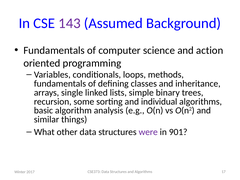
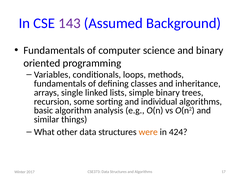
and action: action -> binary
were colour: purple -> orange
901: 901 -> 424
